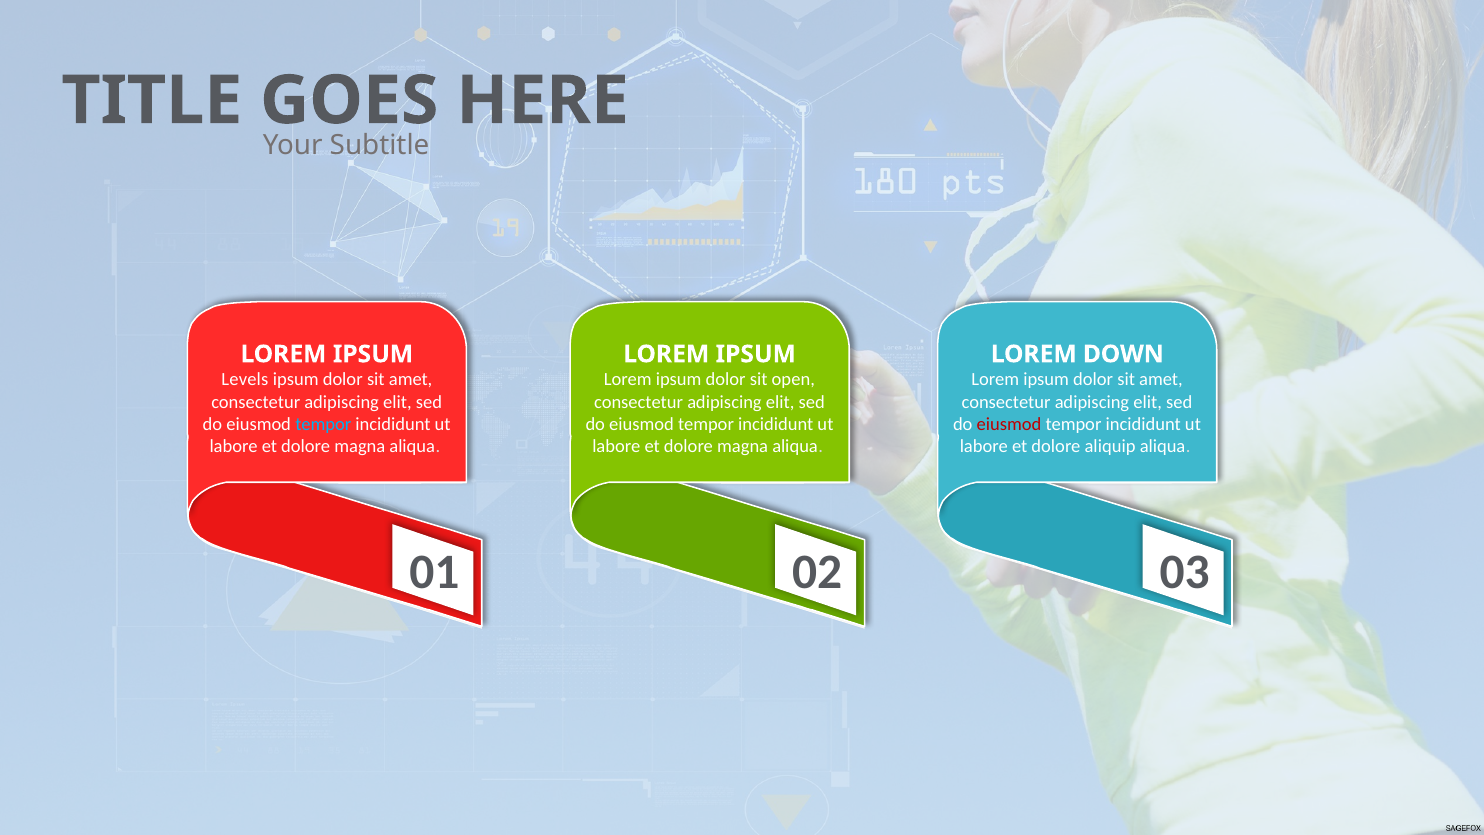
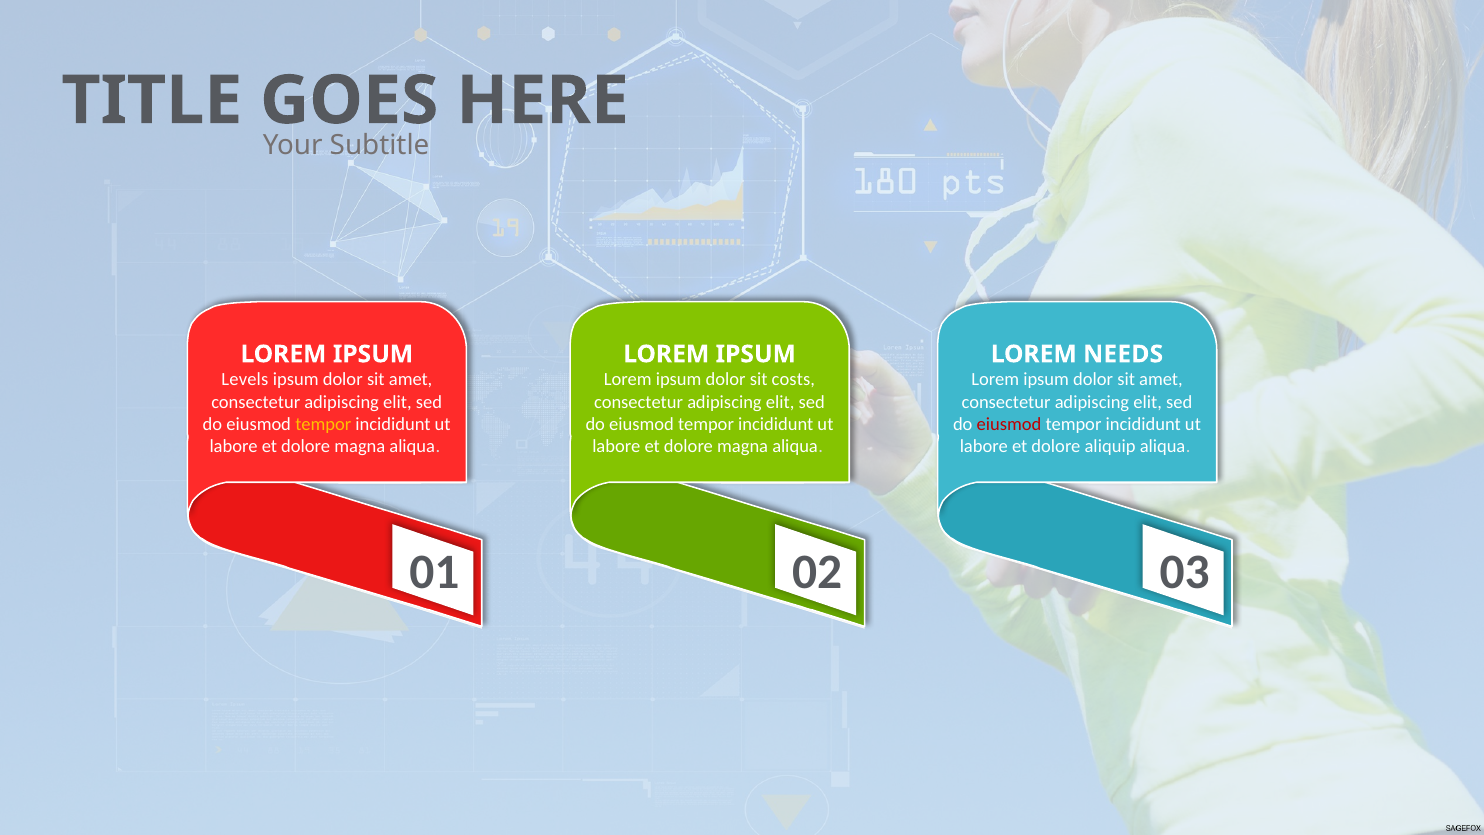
DOWN: DOWN -> NEEDS
open: open -> costs
tempor at (323, 424) colour: light blue -> yellow
